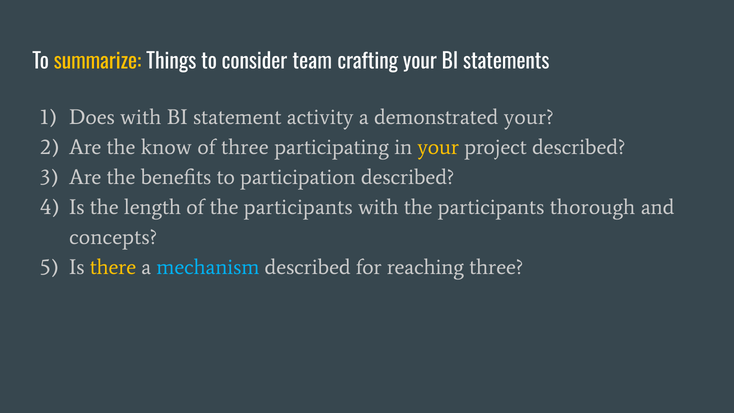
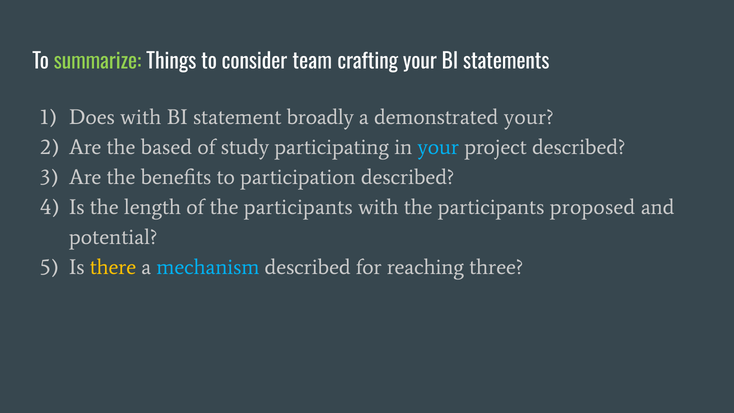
summarize colour: yellow -> light green
activity: activity -> broadly
know: know -> based
of three: three -> study
your at (438, 147) colour: yellow -> light blue
thorough: thorough -> proposed
concepts: concepts -> potential
